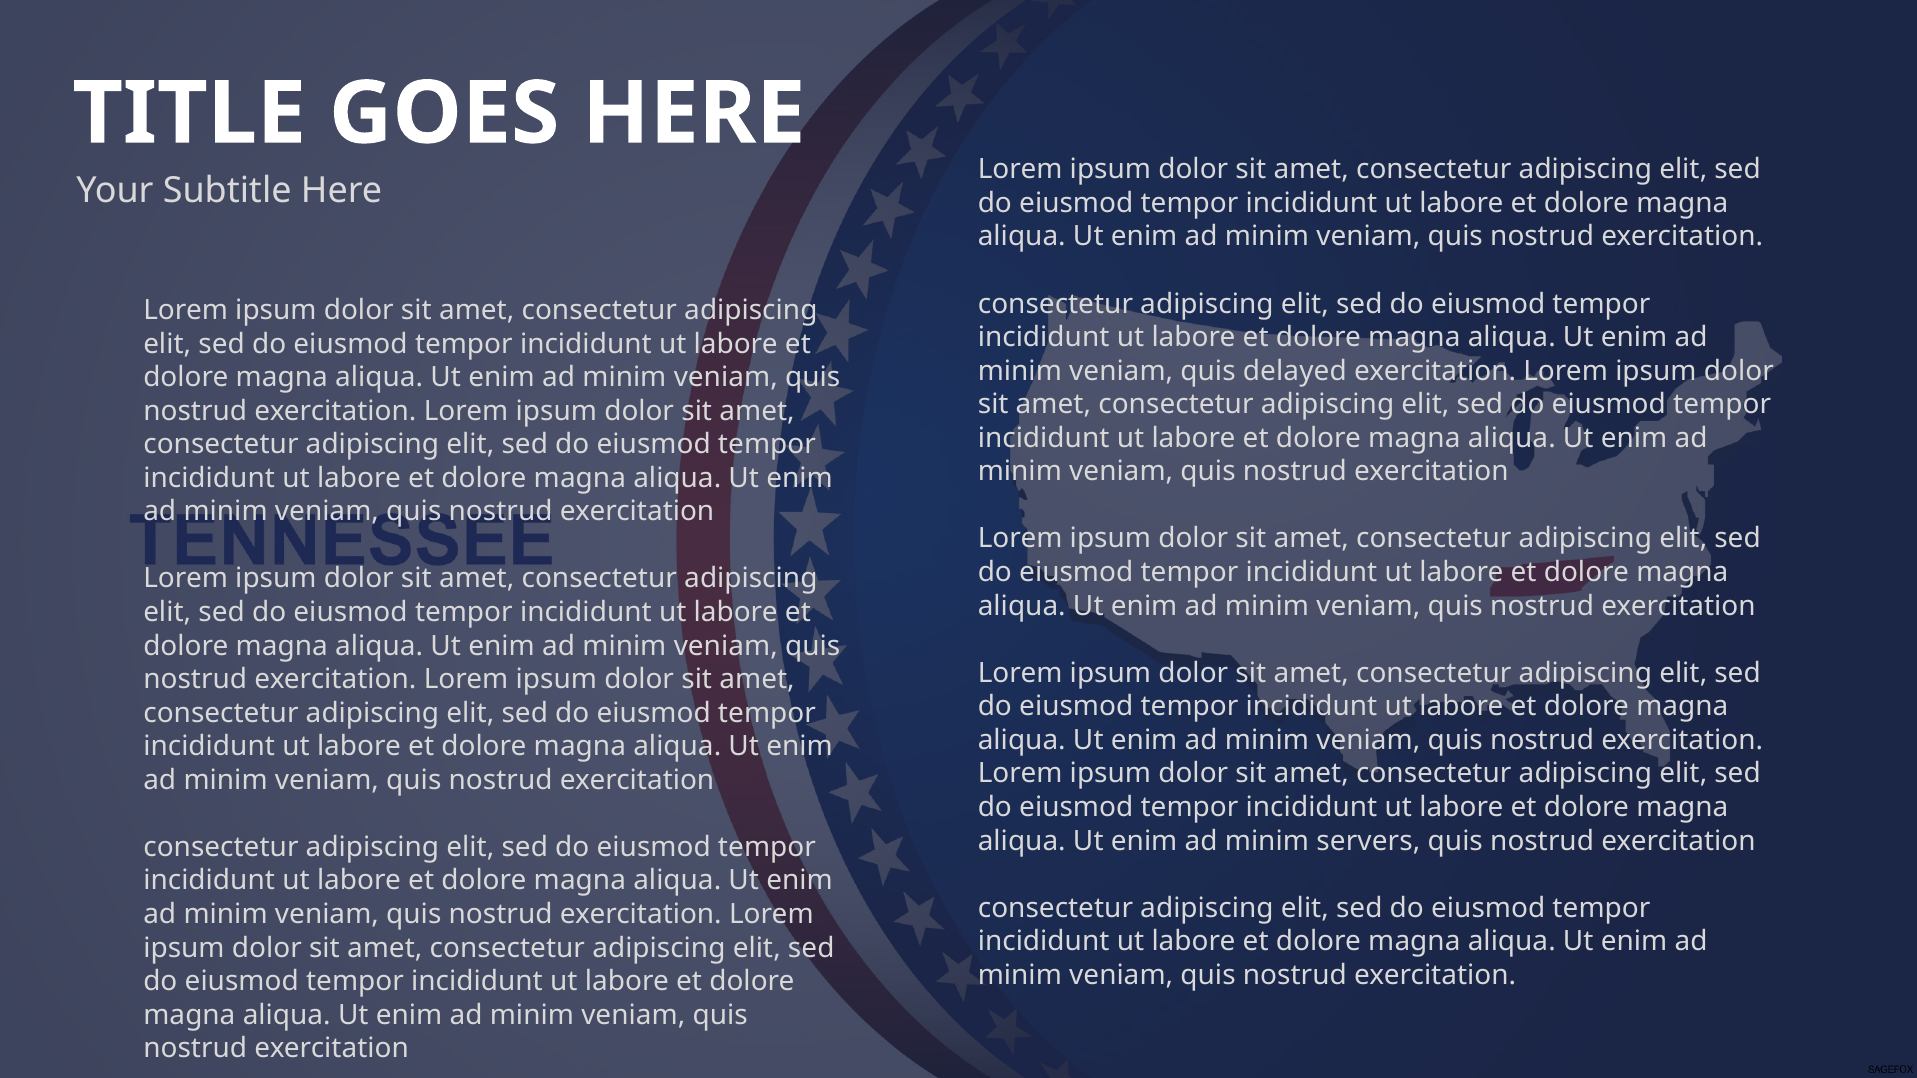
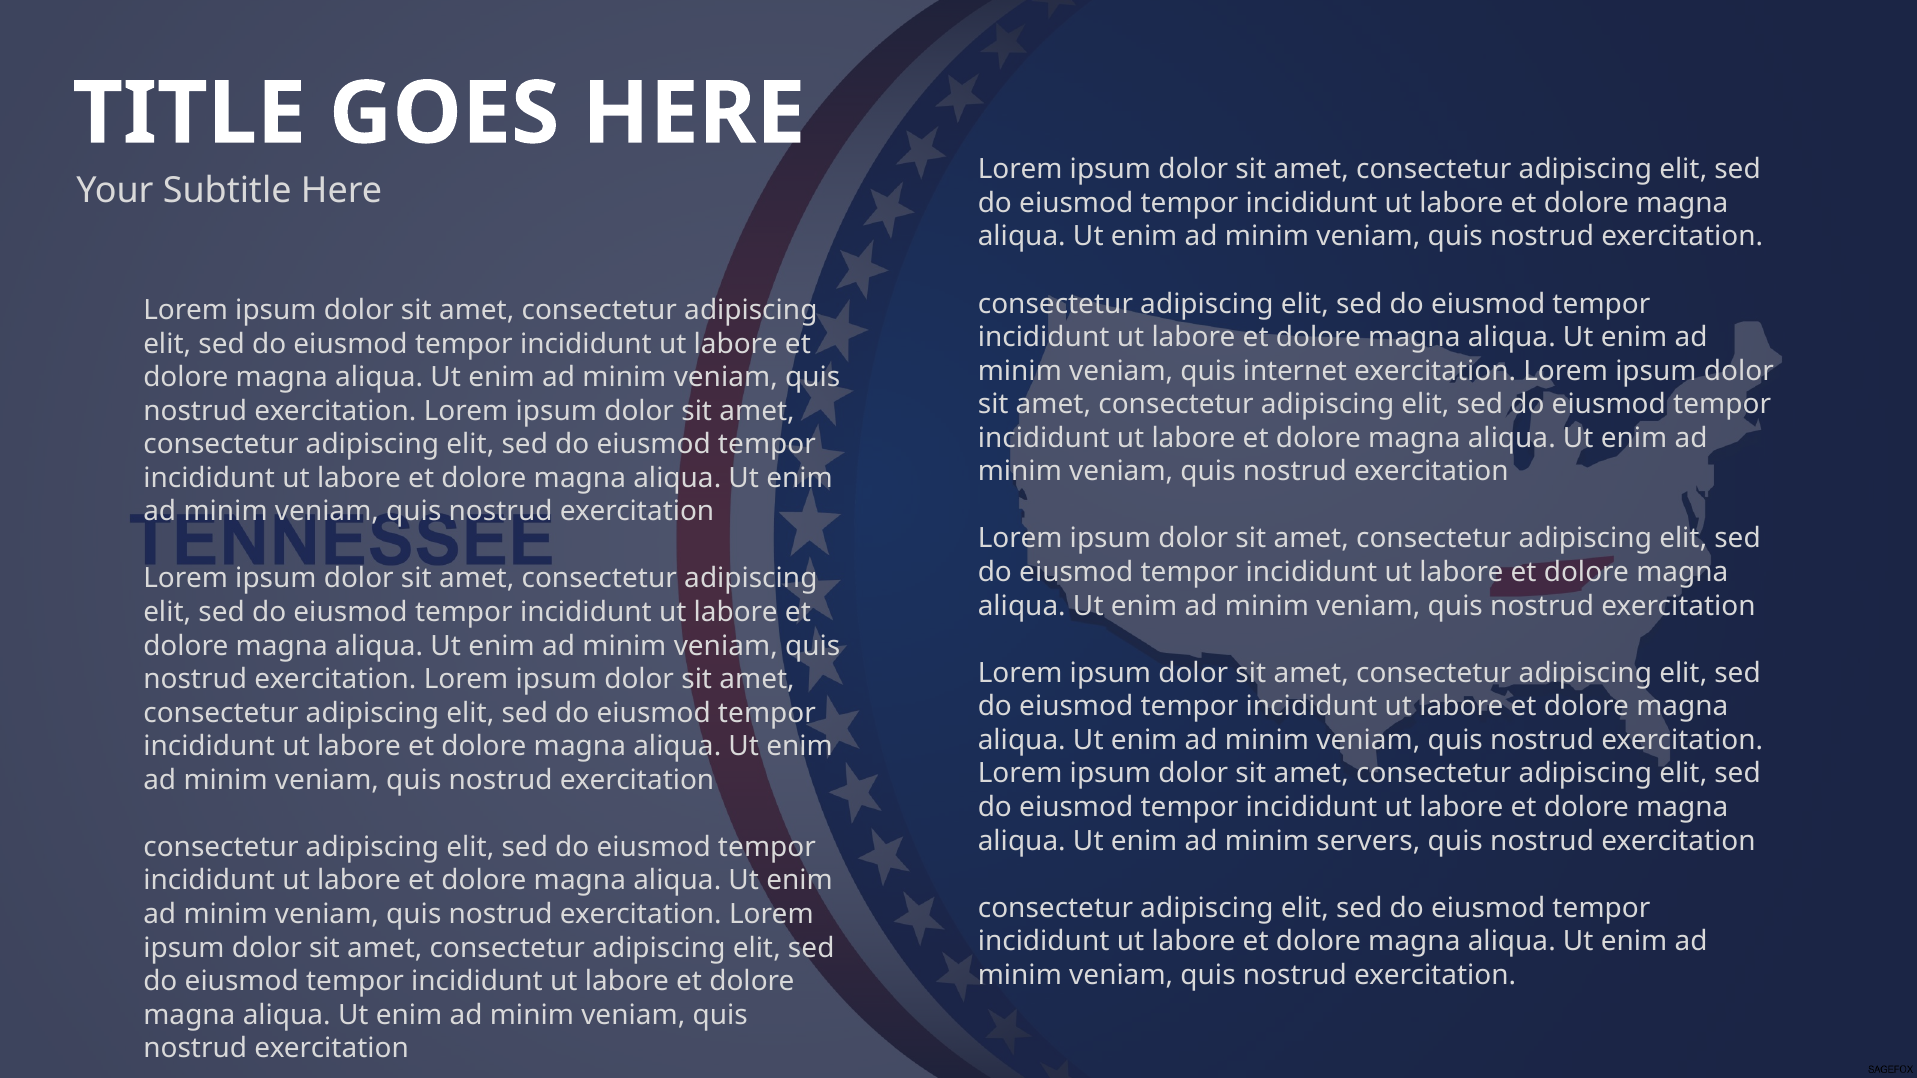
delayed: delayed -> internet
